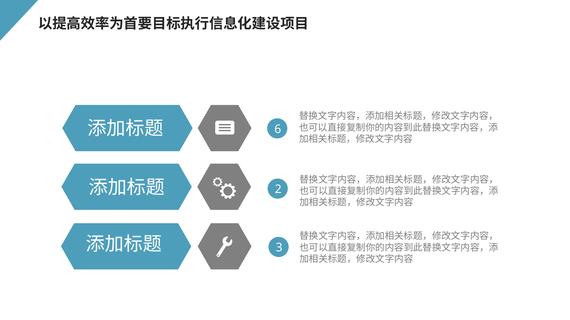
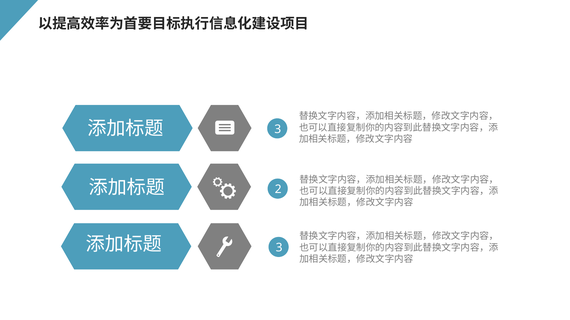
6 at (278, 129): 6 -> 3
